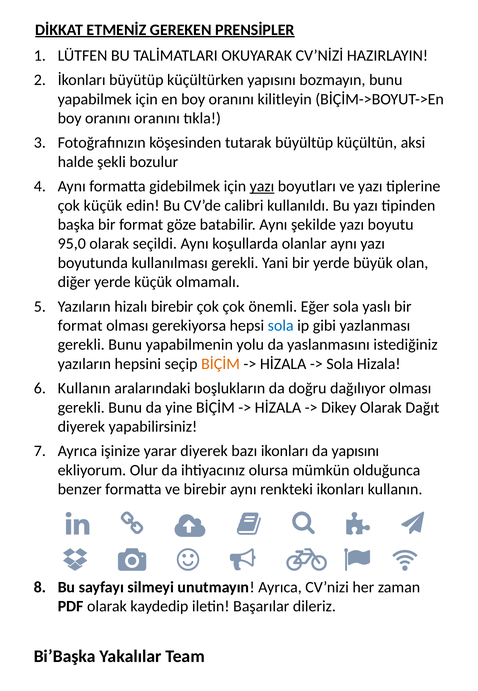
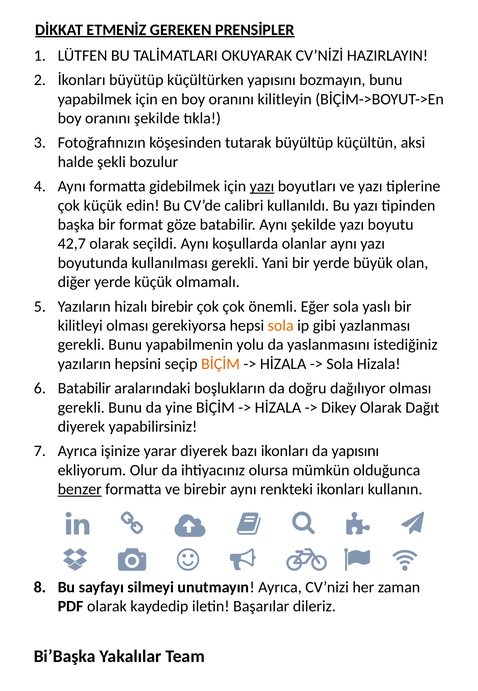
oranını oranını: oranını -> şekilde
95,0: 95,0 -> 42,7
format at (80, 325): format -> kilitleyi
sola at (281, 325) colour: blue -> orange
Kullanın at (84, 388): Kullanın -> Batabilir
benzer underline: none -> present
